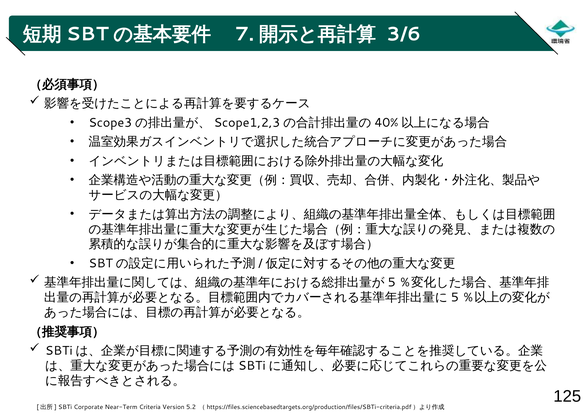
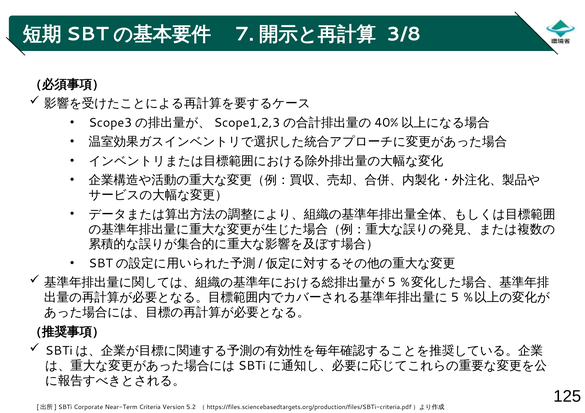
3/6: 3/6 -> 3/8
